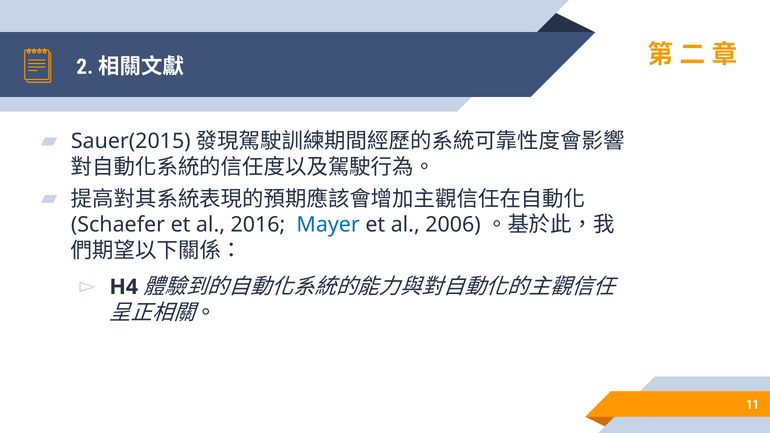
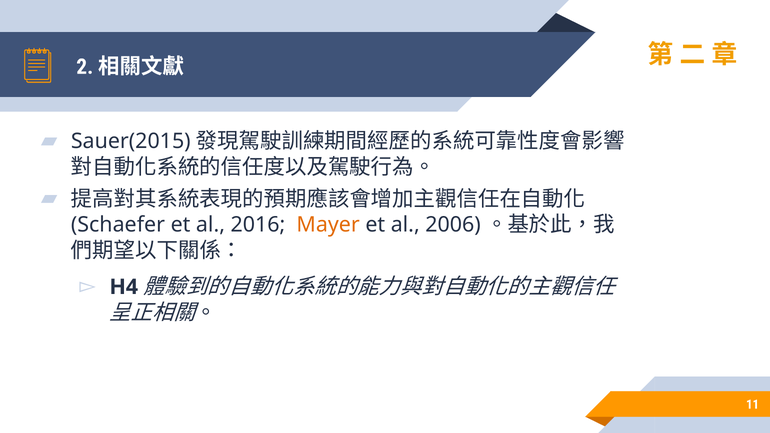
Mayer colour: blue -> orange
